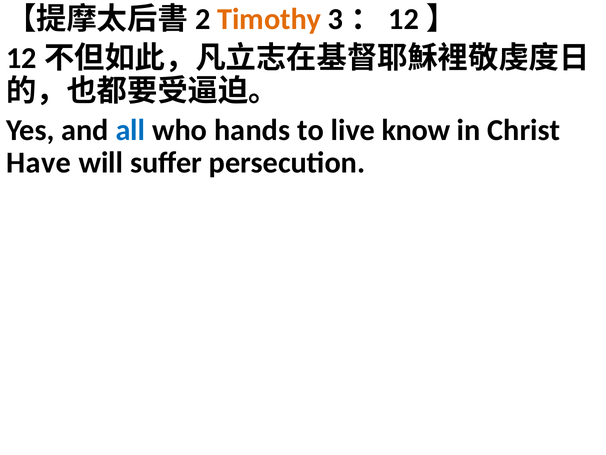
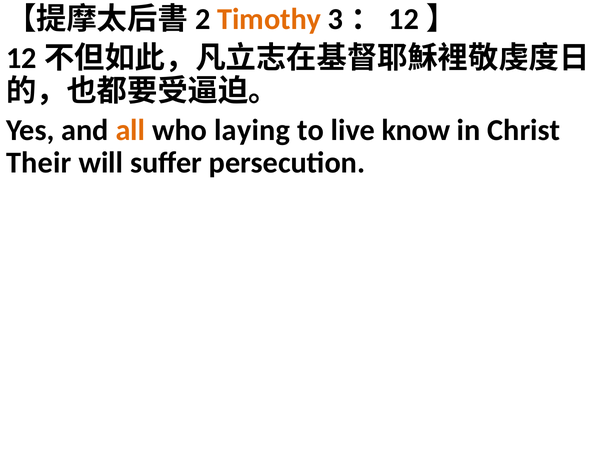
all colour: blue -> orange
hands: hands -> laying
Have: Have -> Their
